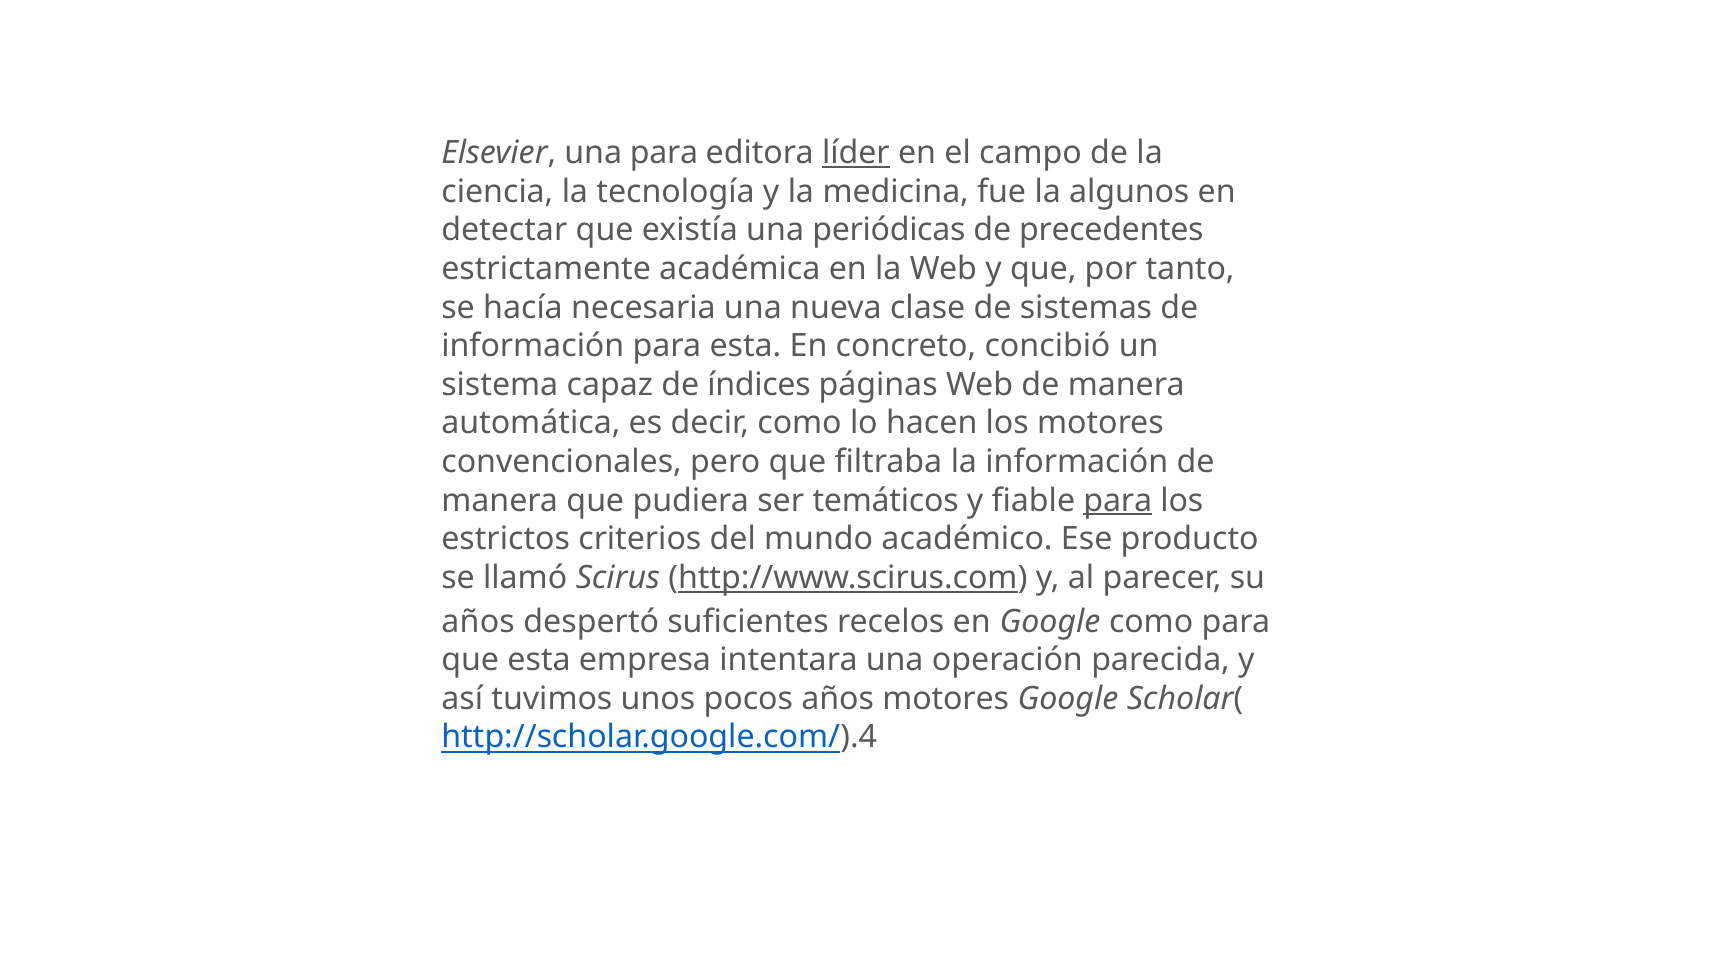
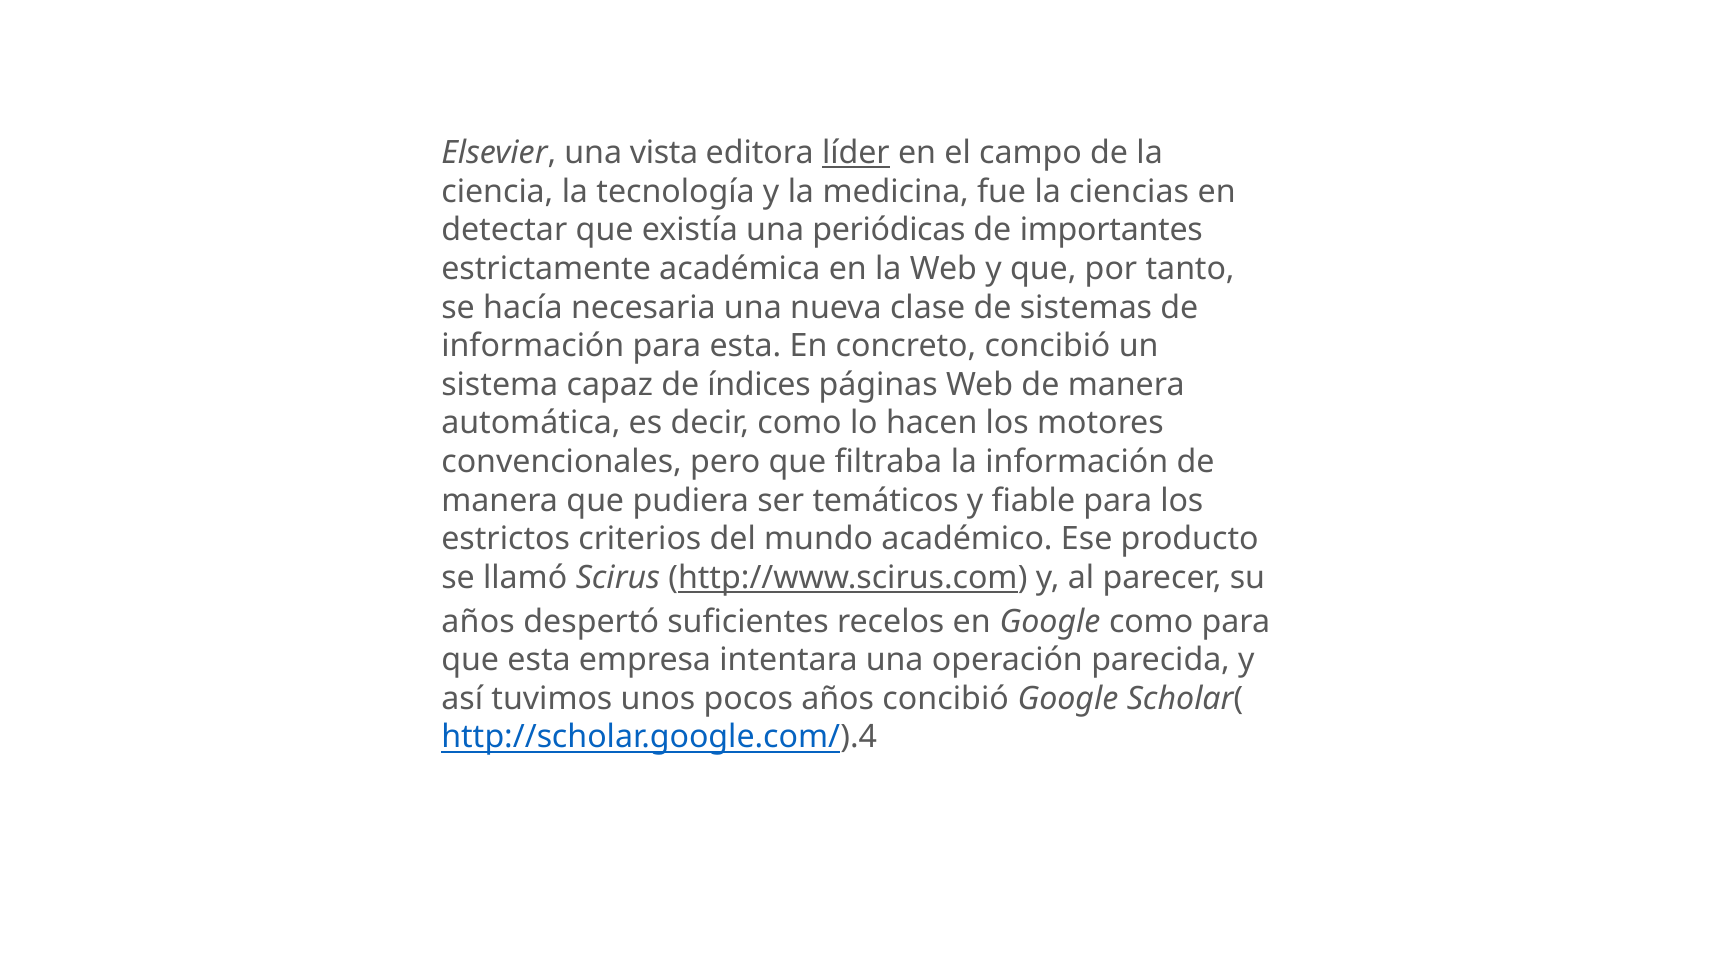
una para: para -> vista
algunos: algunos -> ciencias
precedentes: precedentes -> importantes
para at (1118, 500) underline: present -> none
años motores: motores -> concibió
